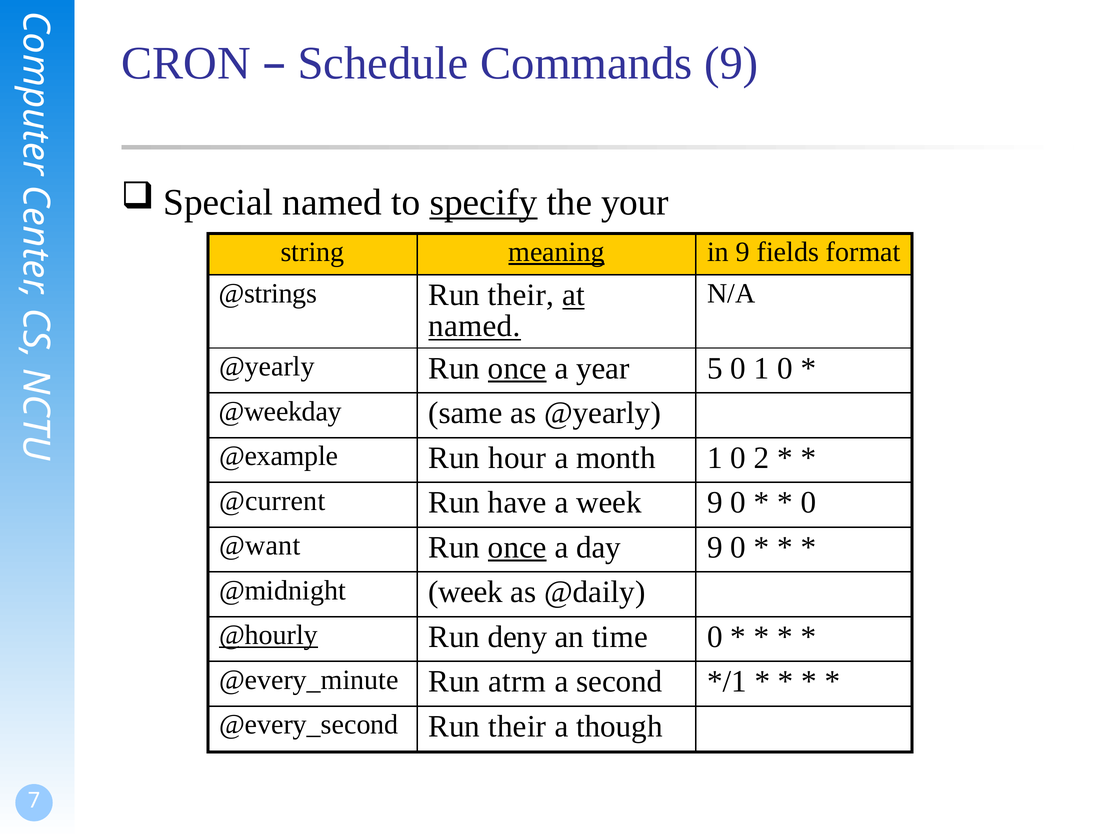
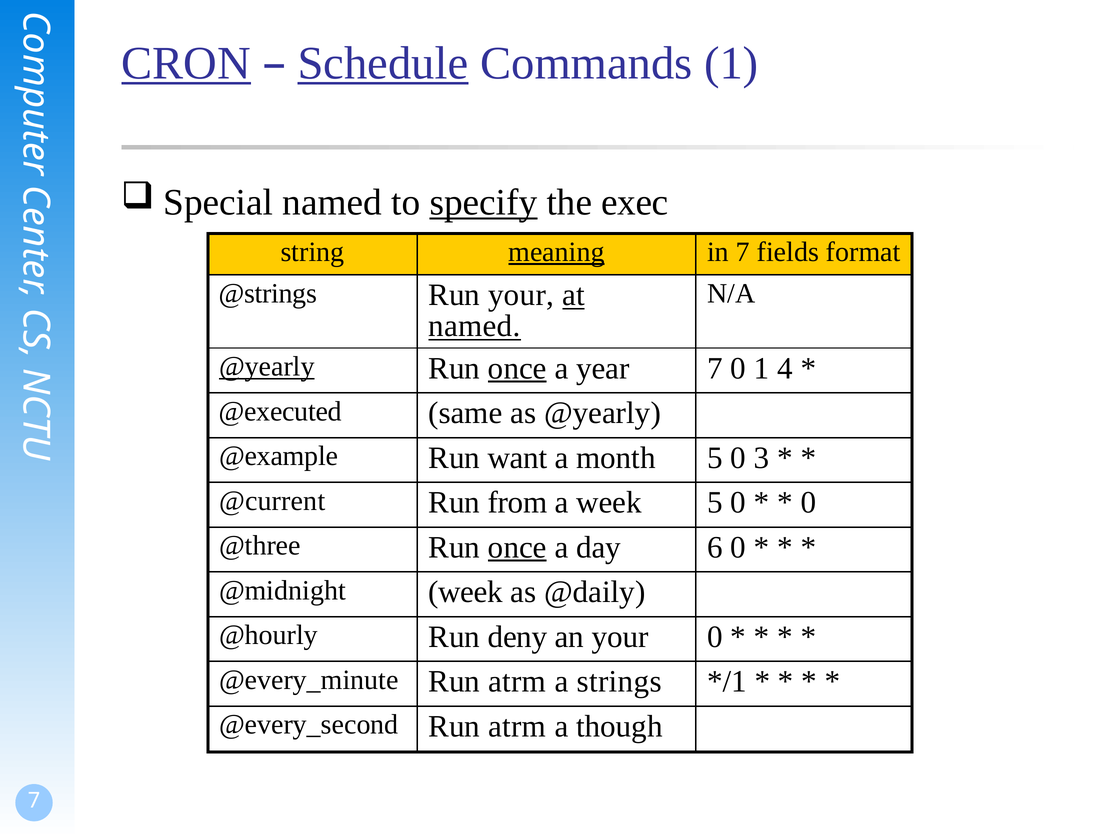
CRON underline: none -> present
Schedule underline: none -> present
Commands 9: 9 -> 1
your: your -> exec
in 9: 9 -> 7
their at (521, 295): their -> your
@yearly at (267, 367) underline: none -> present
year 5: 5 -> 7
0 1 0: 0 -> 4
@weekday: @weekday -> @executed
hour: hour -> want
month 1: 1 -> 5
2: 2 -> 3
have: have -> from
week 9: 9 -> 5
@want: @want -> @three
day 9: 9 -> 6
@hourly underline: present -> none
an time: time -> your
second: second -> strings
their at (517, 726): their -> atrm
